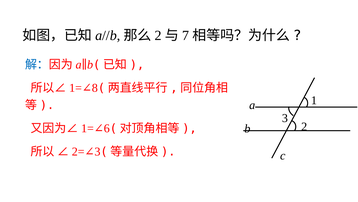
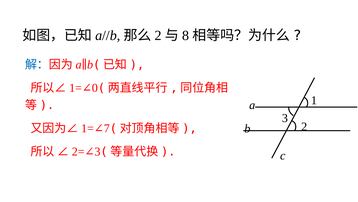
7: 7 -> 8
8: 8 -> 0
6: 6 -> 7
